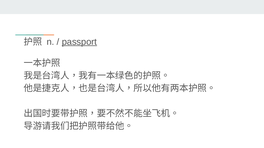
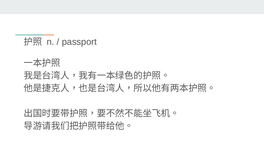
passport underline: present -> none
